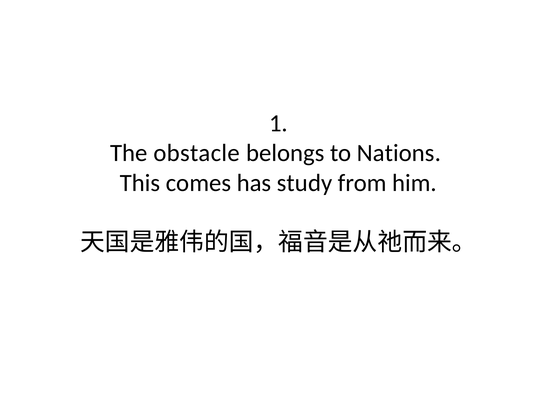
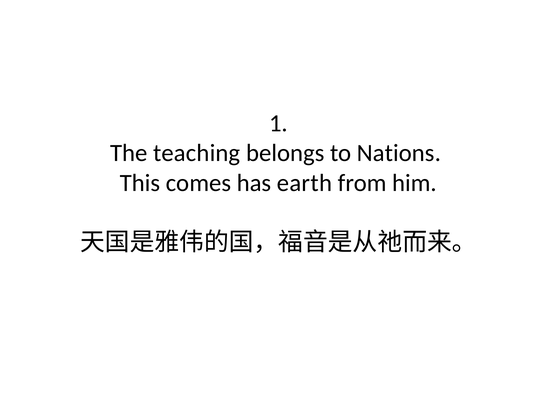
obstacle: obstacle -> teaching
study: study -> earth
